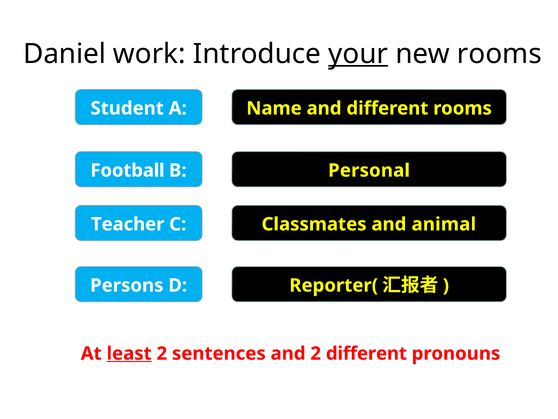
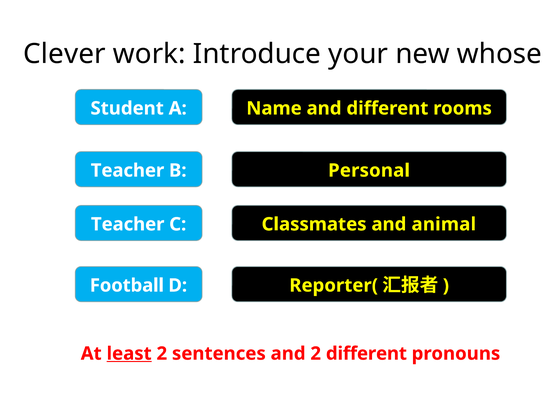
Daniel: Daniel -> Clever
your underline: present -> none
new rooms: rooms -> whose
Football at (128, 170): Football -> Teacher
Persons: Persons -> Football
